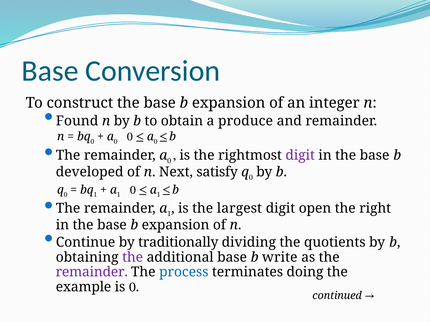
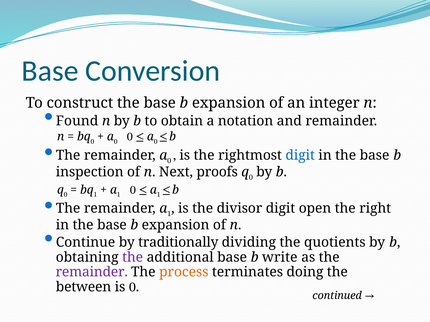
produce: produce -> notation
digit at (300, 155) colour: purple -> blue
developed: developed -> inspection
satisfy: satisfy -> proofs
largest: largest -> divisor
process colour: blue -> orange
example: example -> between
